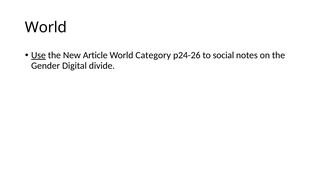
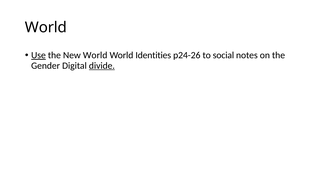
New Article: Article -> World
Category: Category -> Identities
divide underline: none -> present
